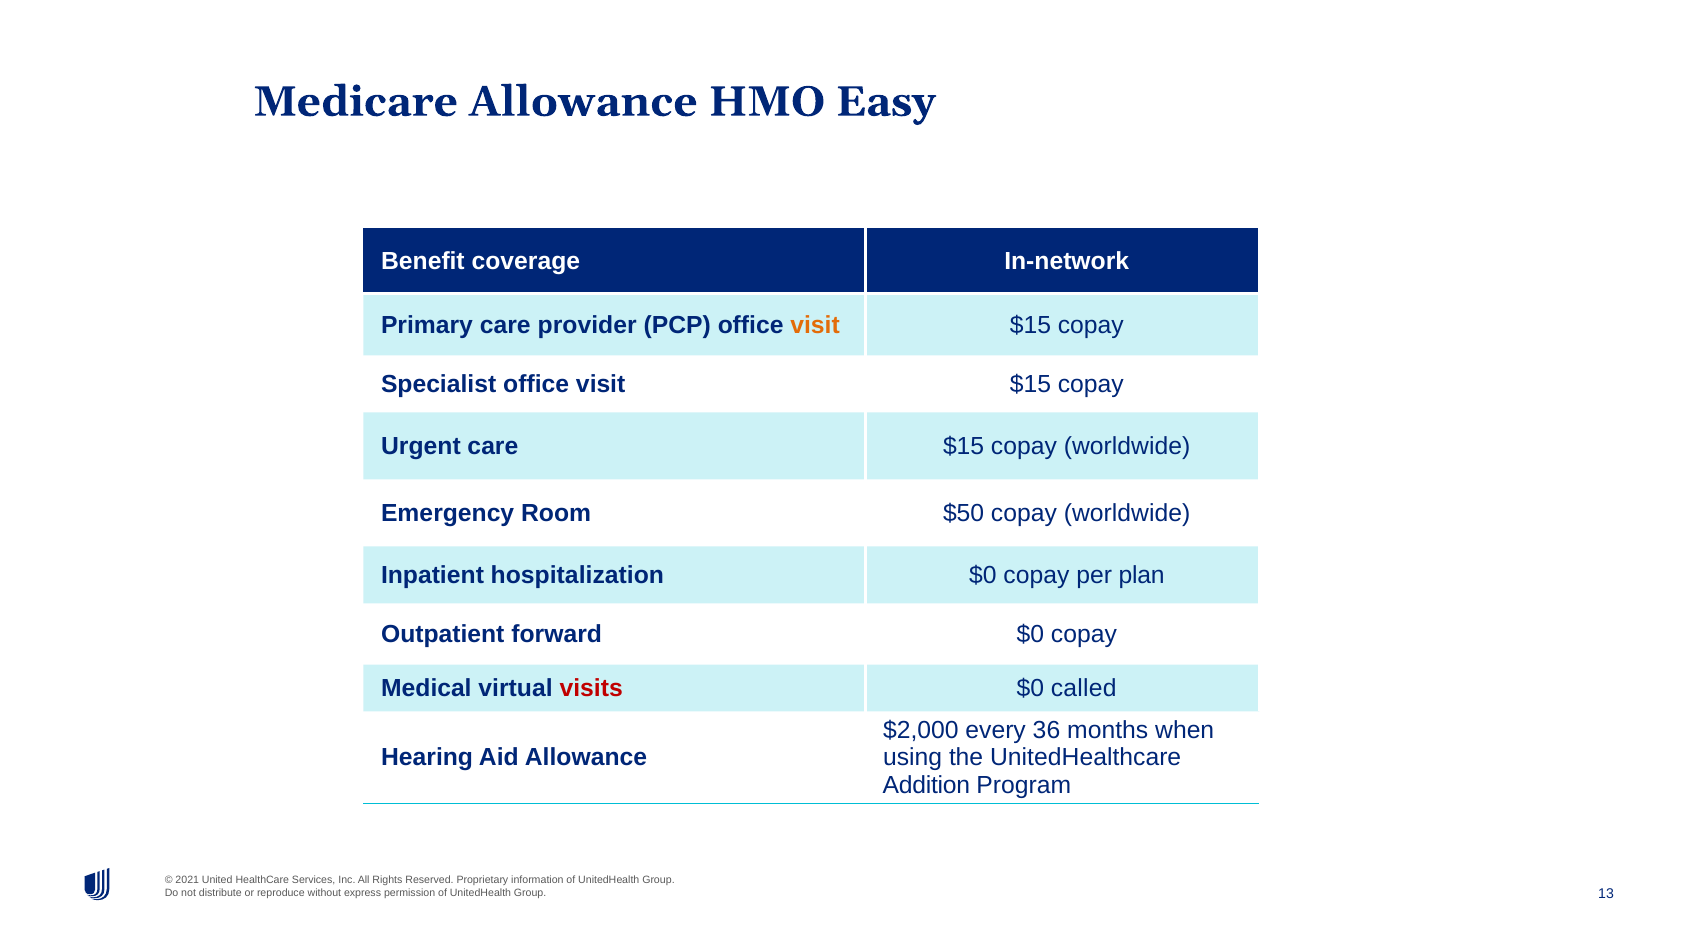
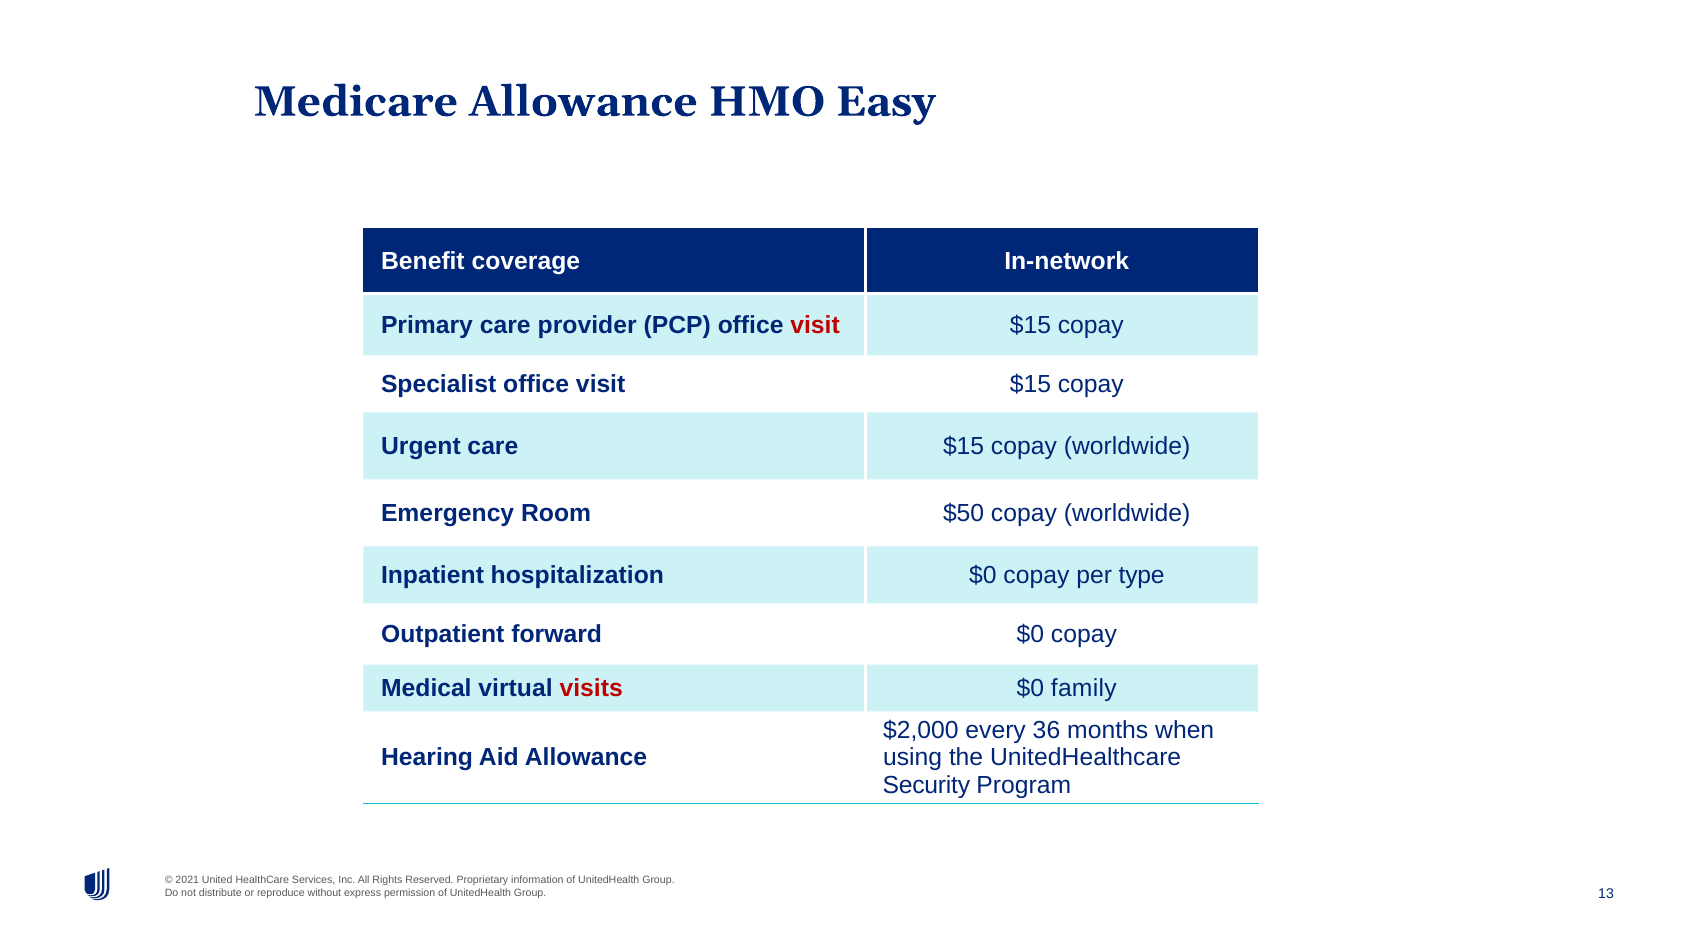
visit at (815, 325) colour: orange -> red
plan: plan -> type
called: called -> family
Addition: Addition -> Security
